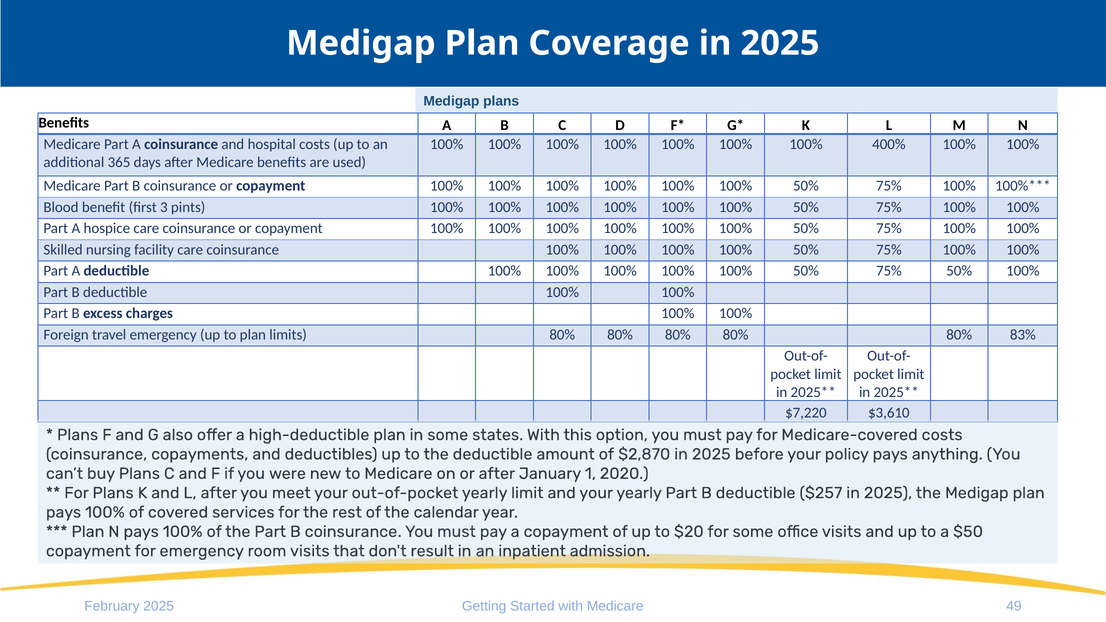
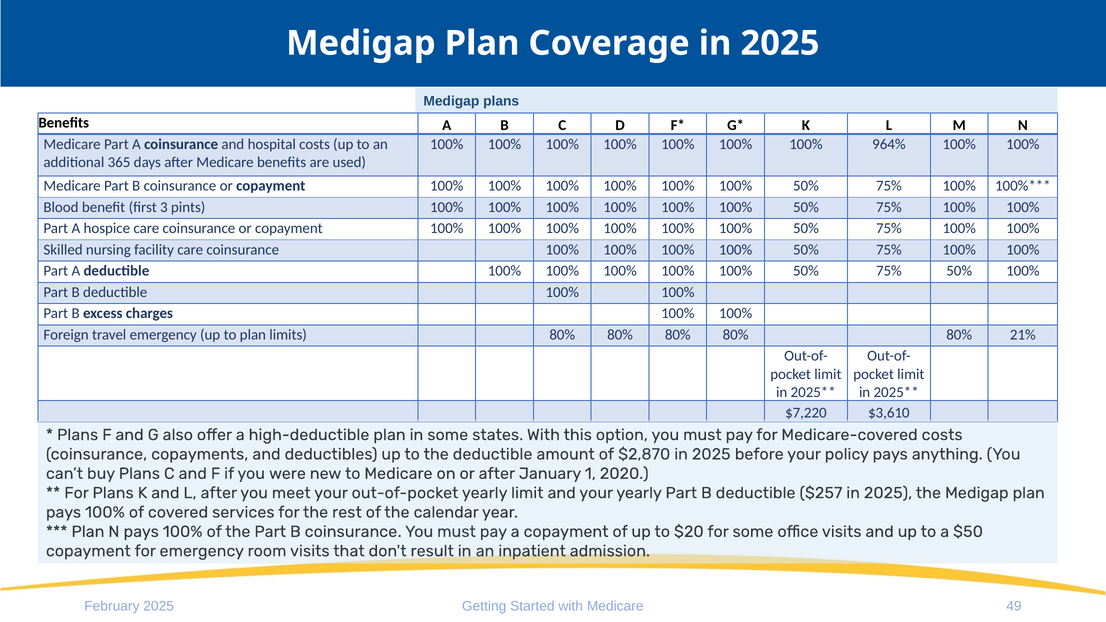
400%: 400% -> 964%
83%: 83% -> 21%
